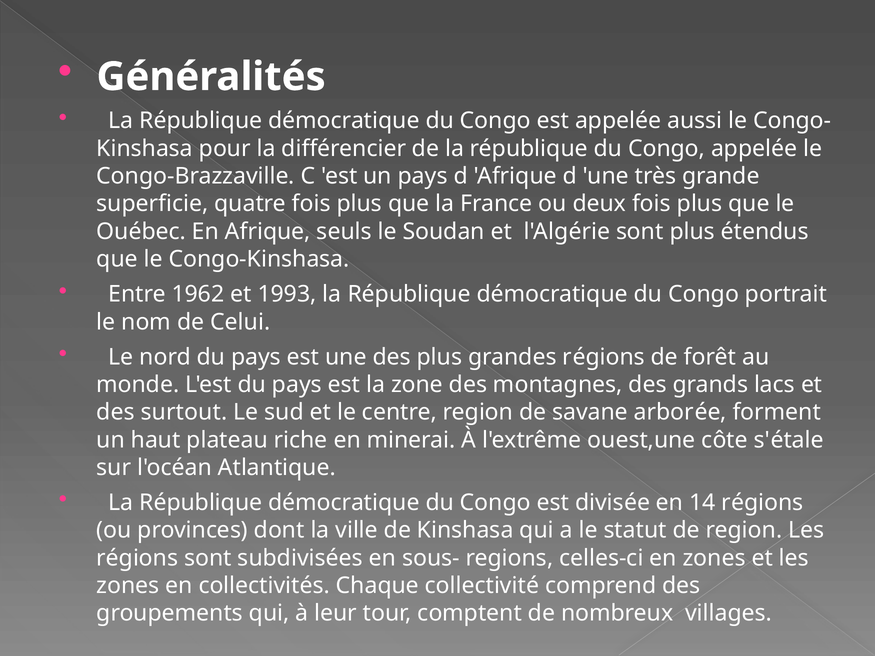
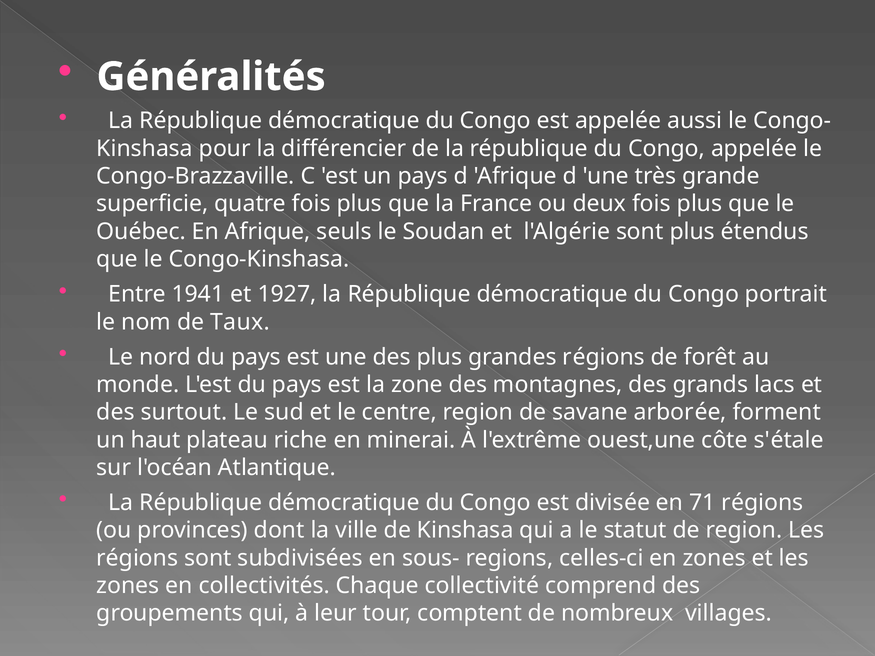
1962: 1962 -> 1941
1993: 1993 -> 1927
Celui: Celui -> Taux
14: 14 -> 71
